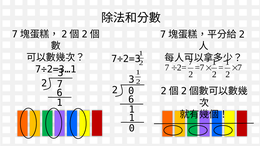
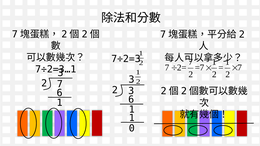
2 0: 0 -> 3
